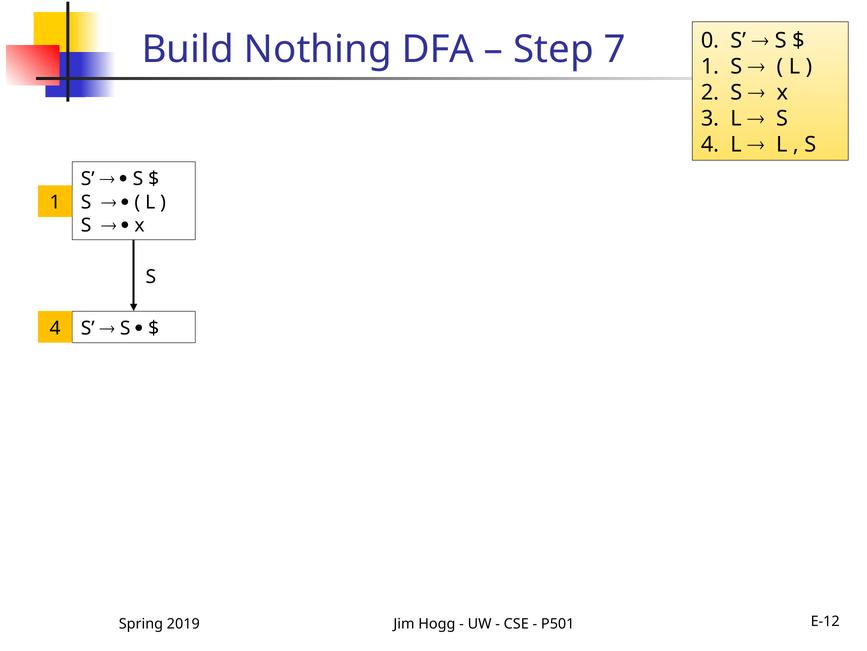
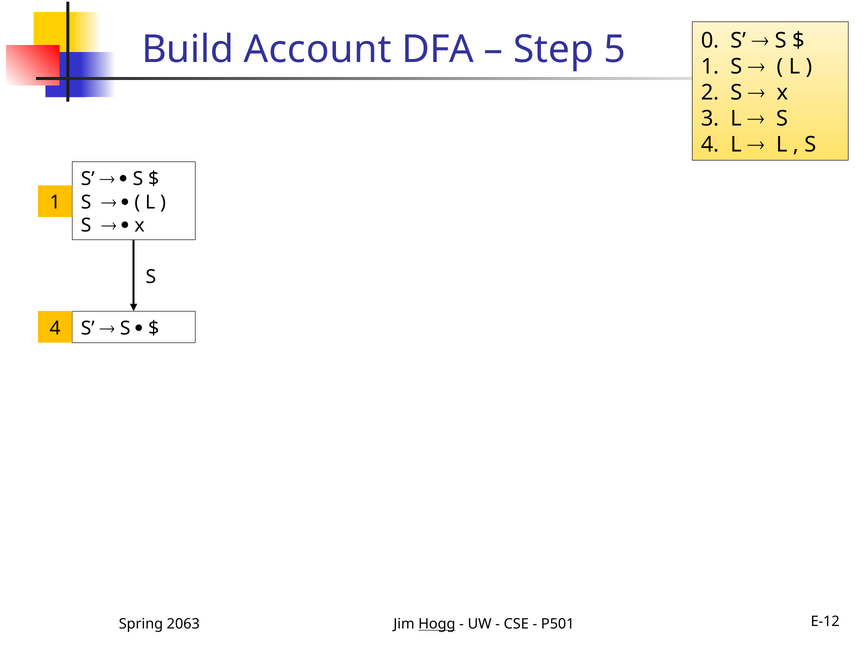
Nothing: Nothing -> Account
7: 7 -> 5
2019: 2019 -> 2063
Hogg underline: none -> present
